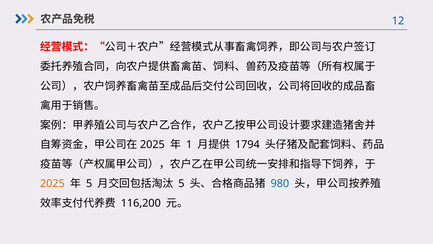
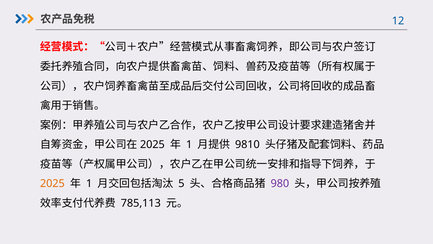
1794: 1794 -> 9810
5 at (89, 183): 5 -> 1
980 colour: blue -> purple
116,200: 116,200 -> 785,113
